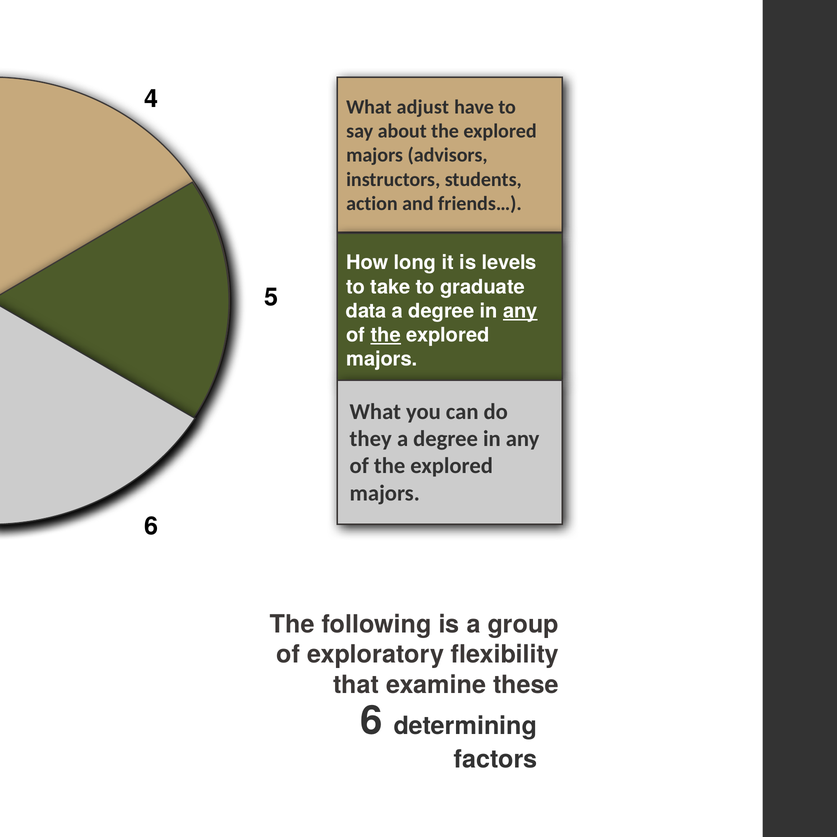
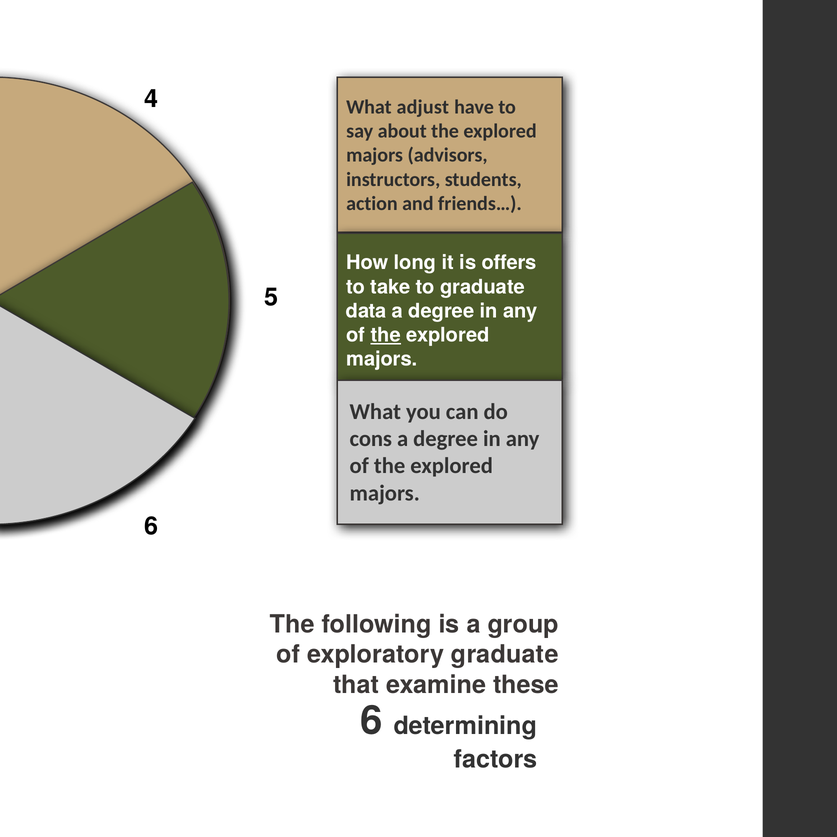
levels: levels -> offers
any at (520, 311) underline: present -> none
they: they -> cons
exploratory flexibility: flexibility -> graduate
